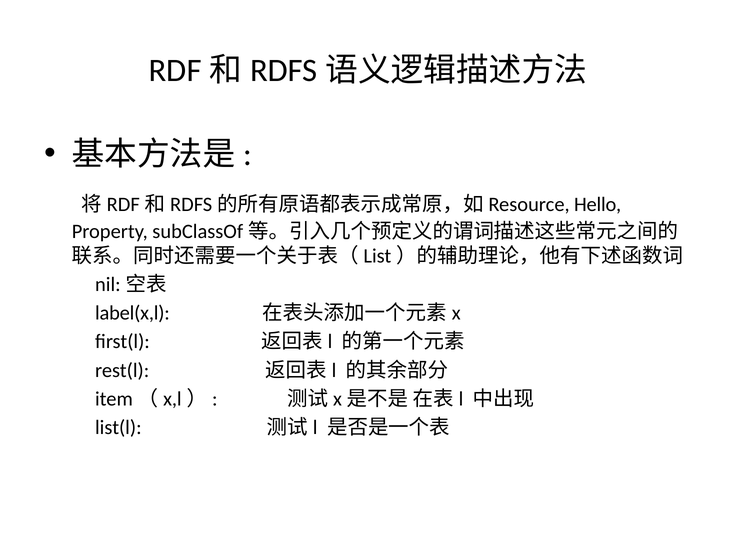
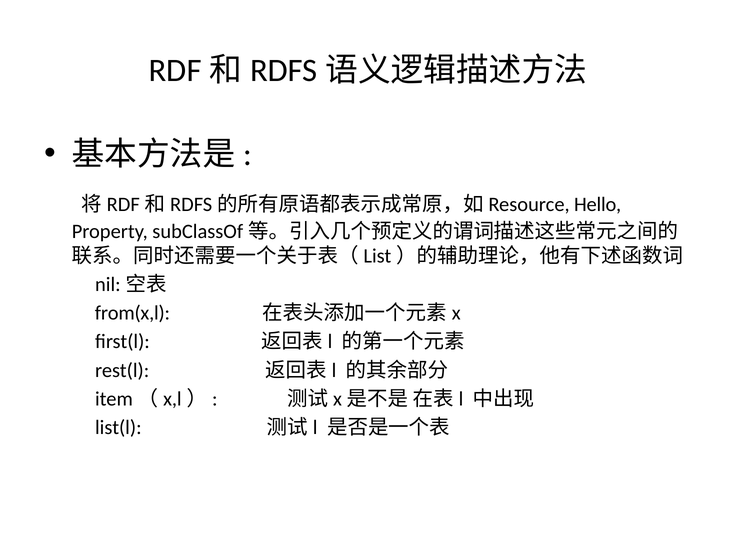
label(x,l: label(x,l -> from(x,l
